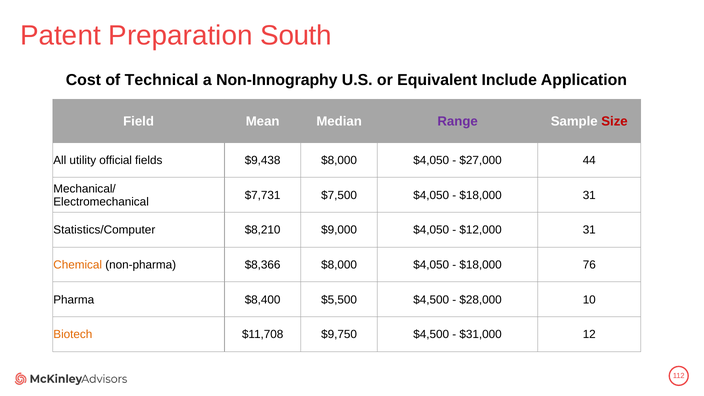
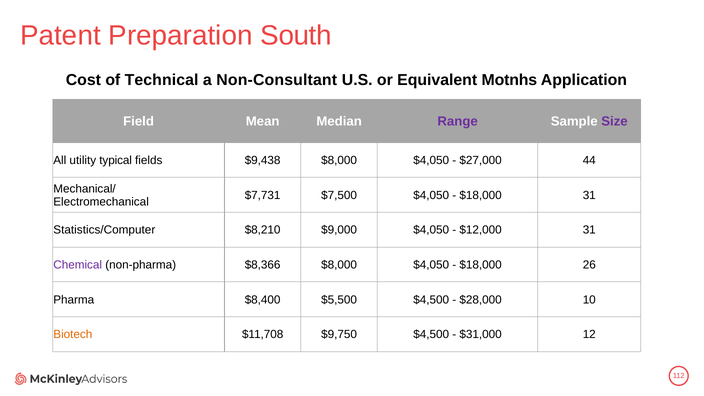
Non-Innography: Non-Innography -> Non-Consultant
Include: Include -> Motnhs
Size colour: red -> purple
official: official -> typical
Chemical colour: orange -> purple
76: 76 -> 26
